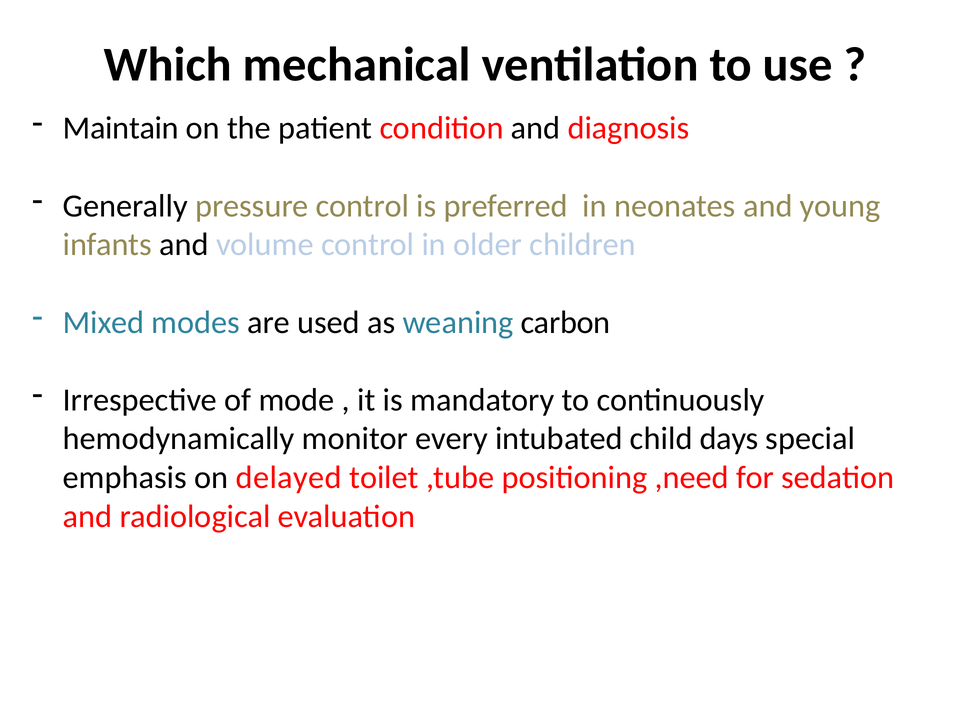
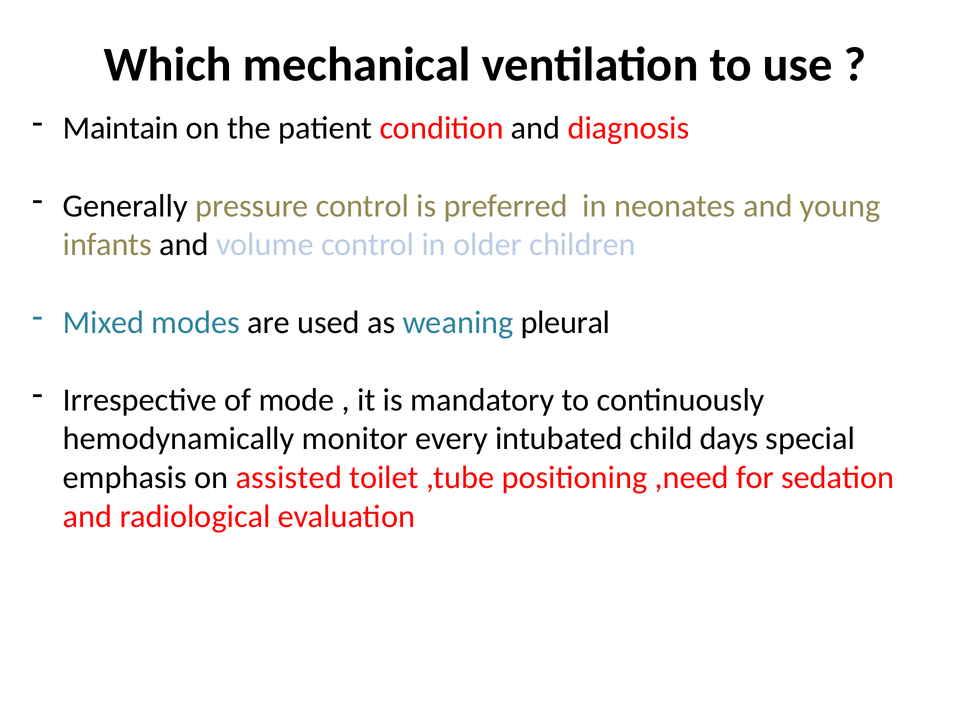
carbon: carbon -> pleural
delayed: delayed -> assisted
